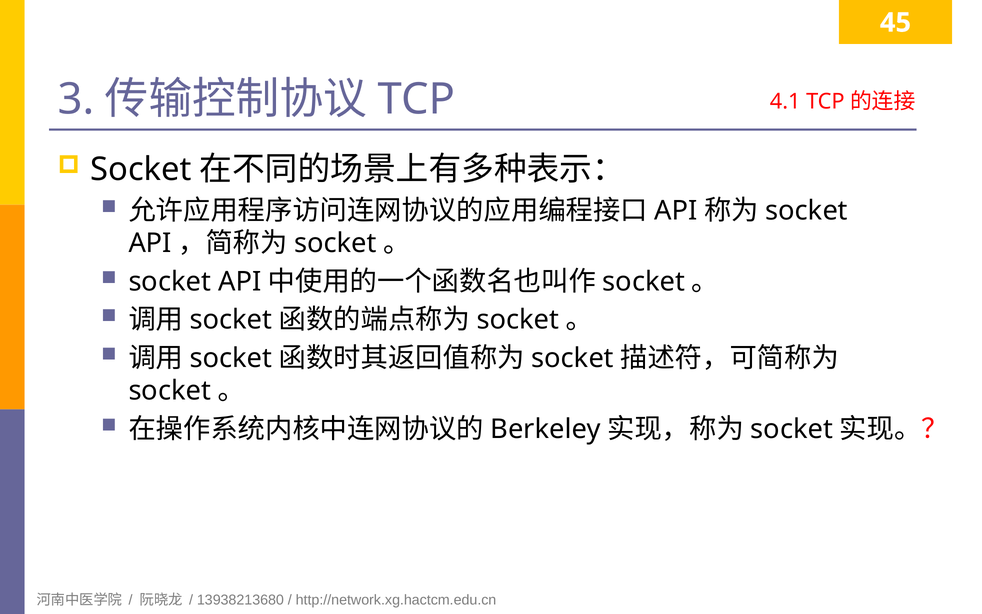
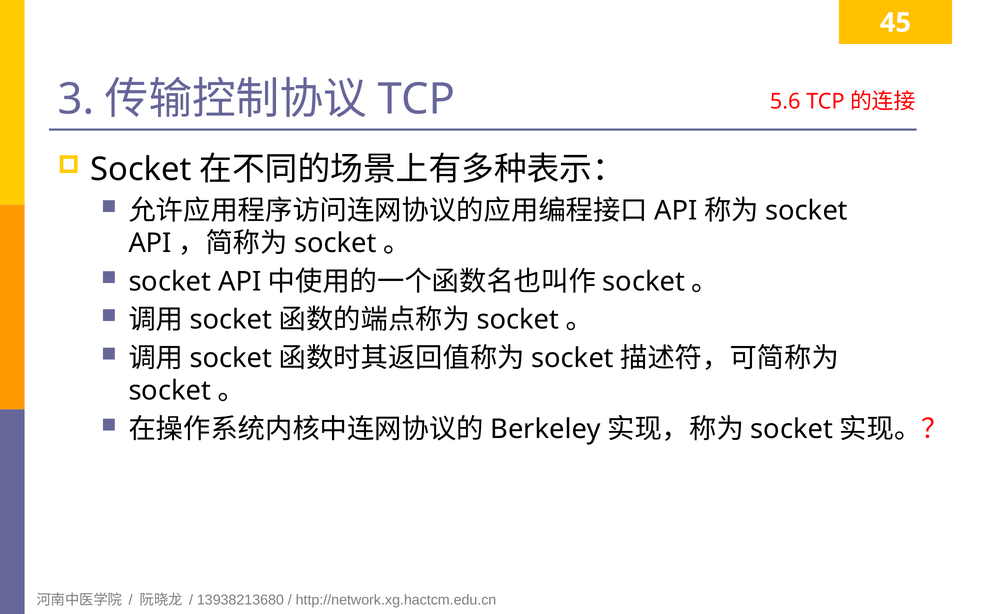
4.1: 4.1 -> 5.6
